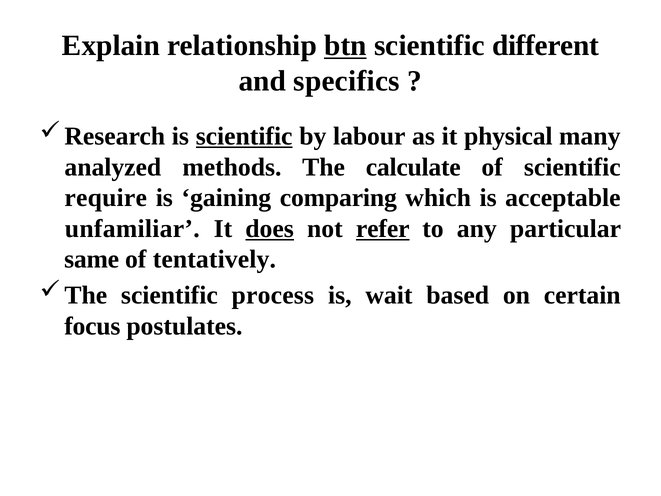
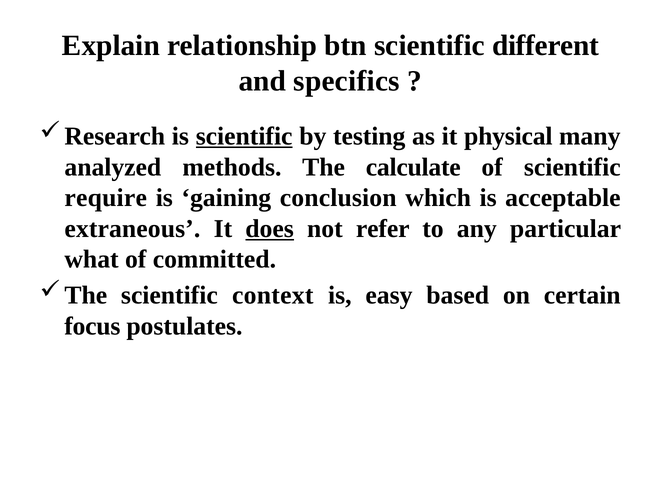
btn underline: present -> none
labour: labour -> testing
comparing: comparing -> conclusion
unfamiliar: unfamiliar -> extraneous
refer underline: present -> none
same: same -> what
tentatively: tentatively -> committed
process: process -> context
wait: wait -> easy
